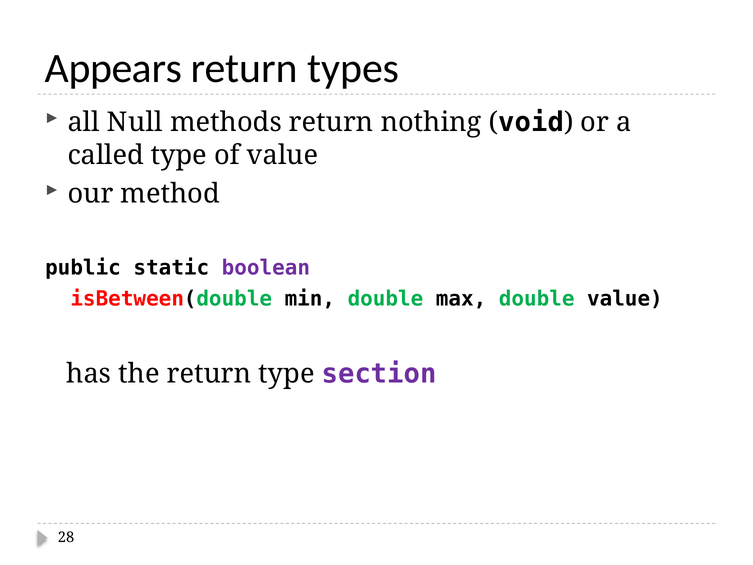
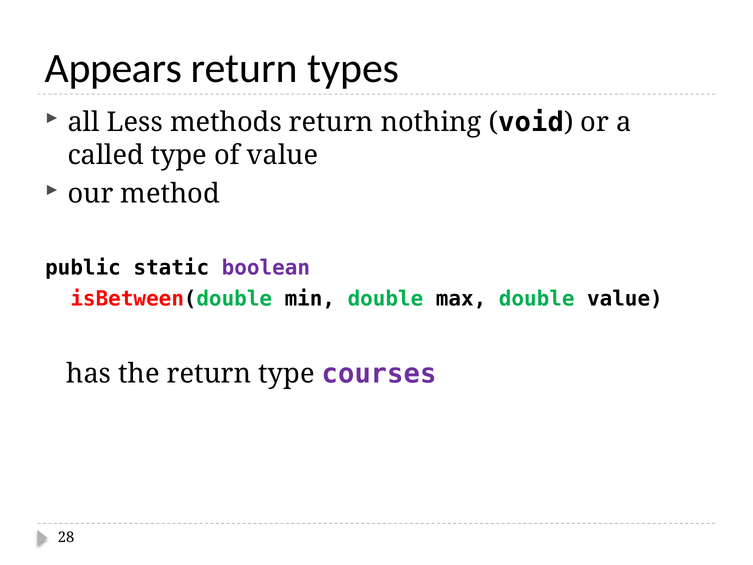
Null: Null -> Less
section: section -> courses
